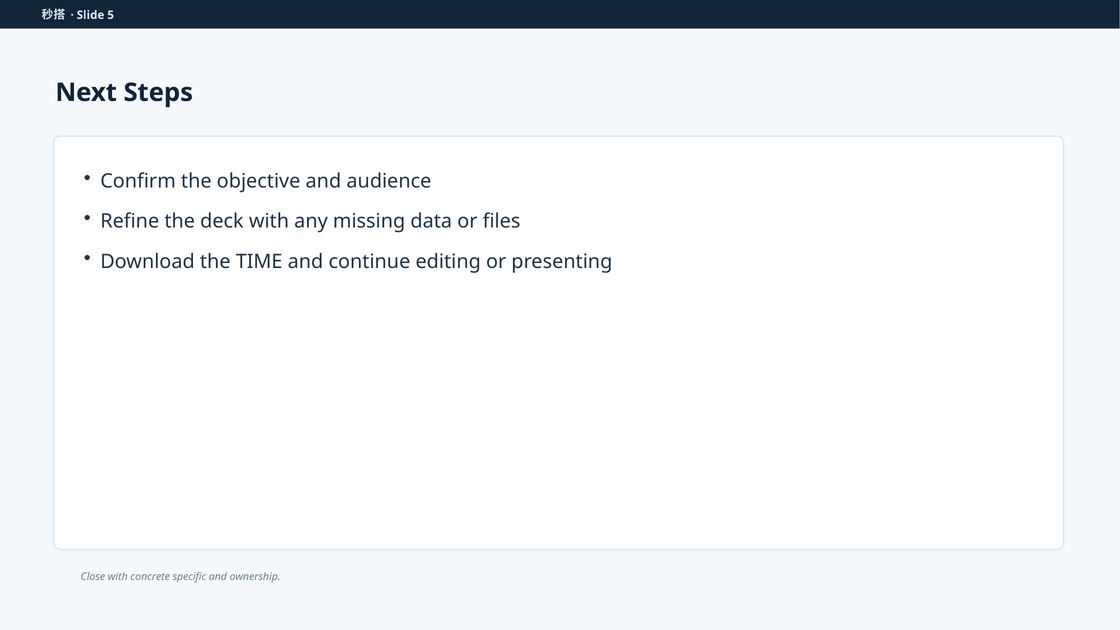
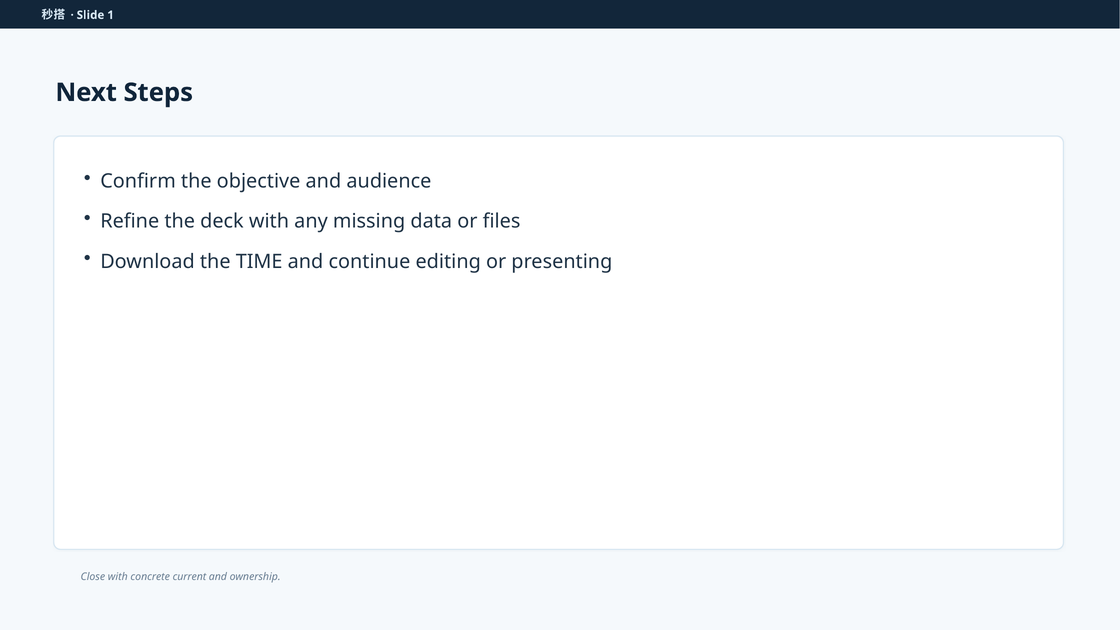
5: 5 -> 1
specific: specific -> current
